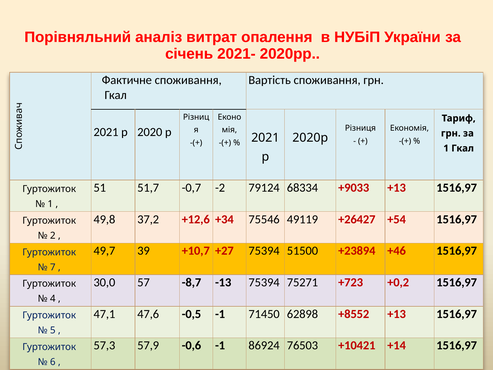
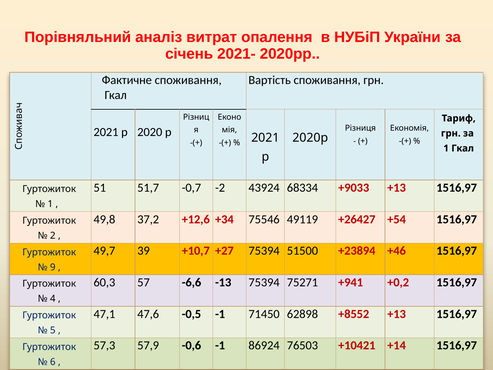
79124: 79124 -> 43924
7: 7 -> 9
30,0: 30,0 -> 60,3
-8,7: -8,7 -> -6,6
+723: +723 -> +941
